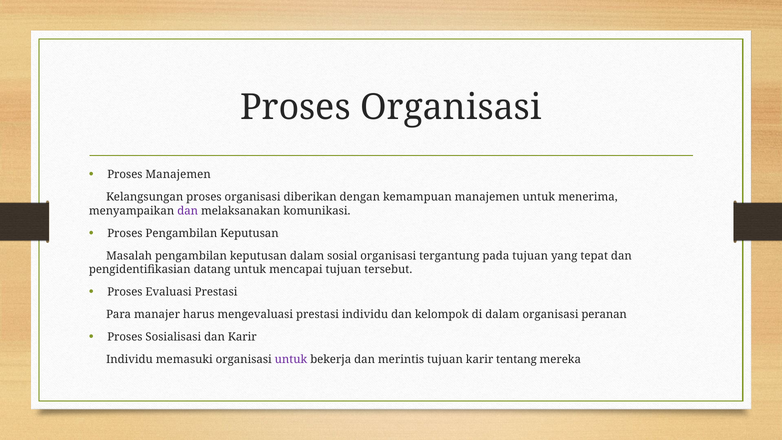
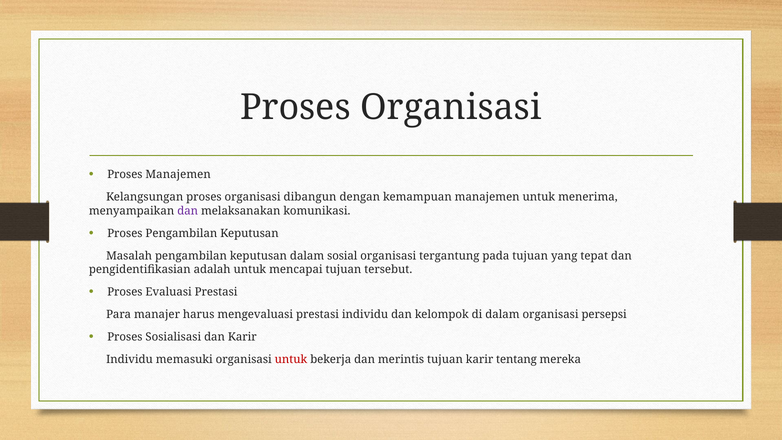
diberikan: diberikan -> dibangun
datang: datang -> adalah
peranan: peranan -> persepsi
untuk at (291, 359) colour: purple -> red
